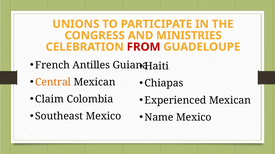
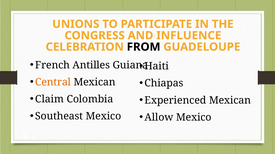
MINISTRIES: MINISTRIES -> INFLUENCE
FROM colour: red -> black
Name: Name -> Allow
